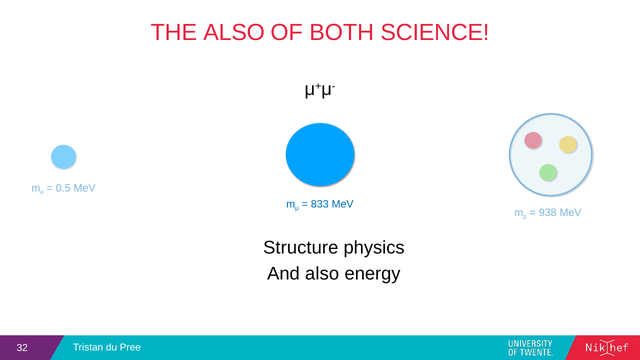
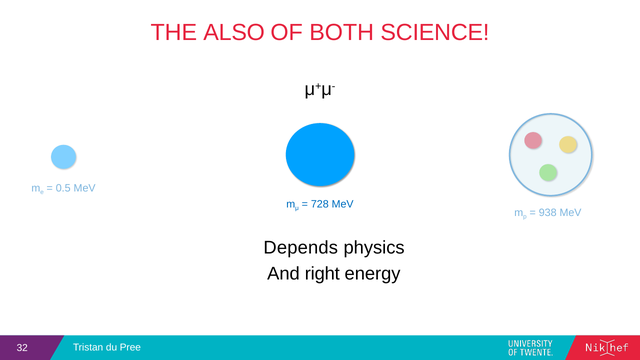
833: 833 -> 728
Structure: Structure -> Depends
And also: also -> right
